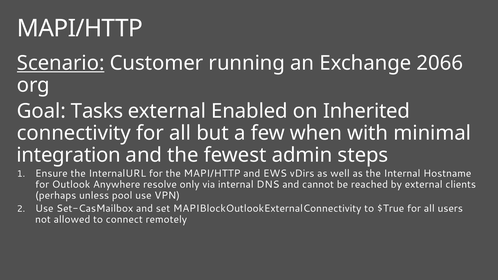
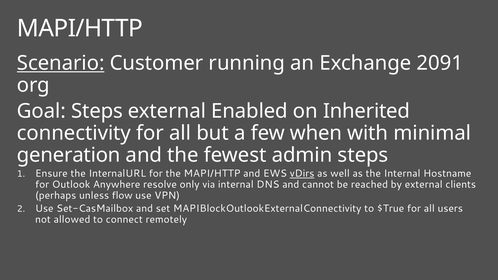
2066: 2066 -> 2091
Goal Tasks: Tasks -> Steps
integration: integration -> generation
vDirs underline: none -> present
pool: pool -> flow
